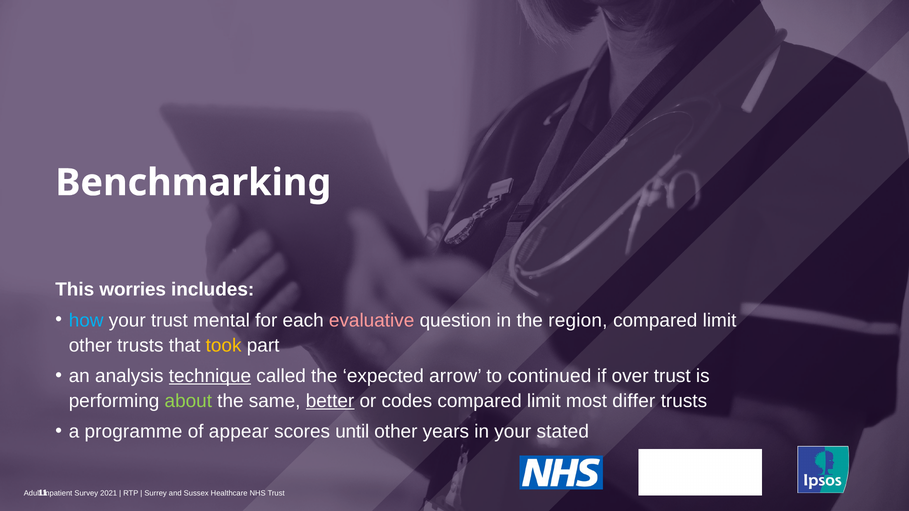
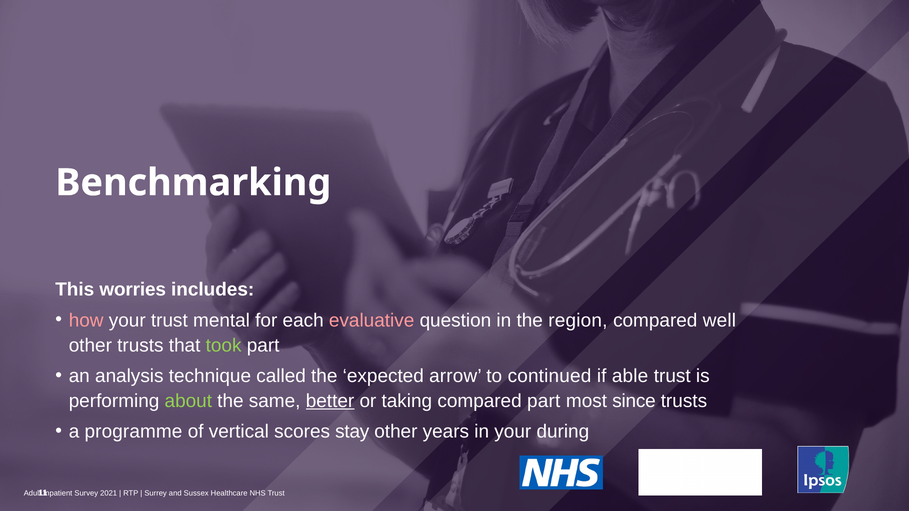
how colour: light blue -> pink
limit at (720, 321): limit -> well
took colour: yellow -> light green
technique underline: present -> none
over: over -> able
codes: codes -> taking
limit at (544, 401): limit -> part
differ: differ -> since
appear: appear -> vertical
until: until -> stay
stated: stated -> during
